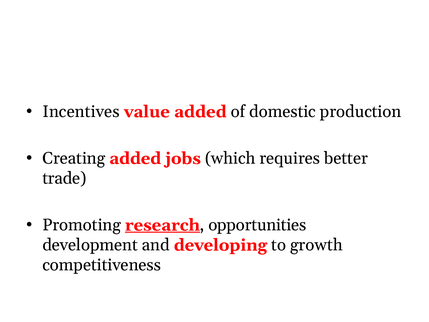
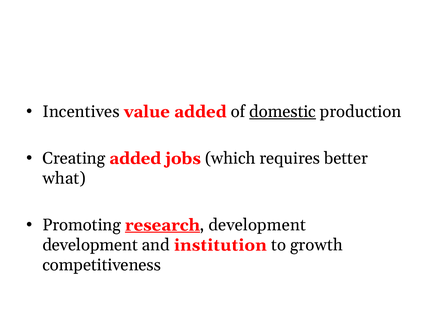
domestic underline: none -> present
trade: trade -> what
opportunities at (257, 225): opportunities -> development
developing: developing -> institution
